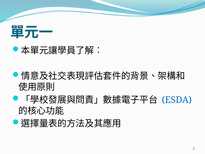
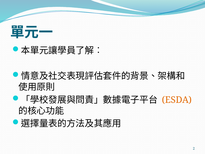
ESDA colour: blue -> orange
